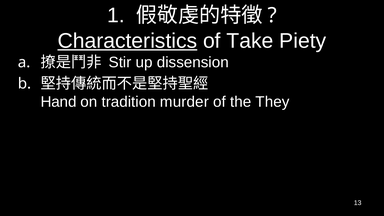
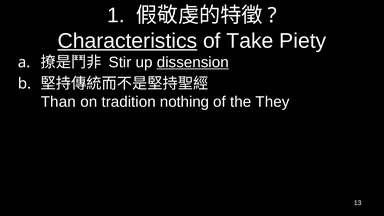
dissension underline: none -> present
Hand: Hand -> Than
murder: murder -> nothing
